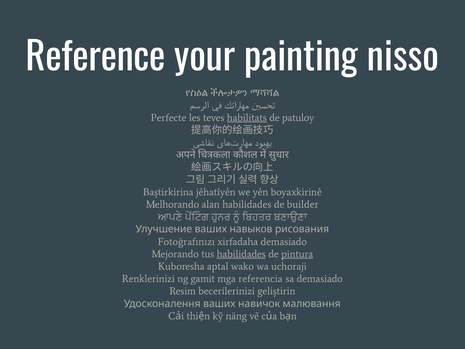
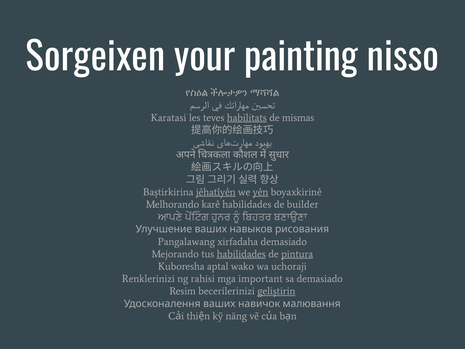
Reference: Reference -> Sorgeixen
Perfecte: Perfecte -> Karatasi
patuloy: patuloy -> mismas
jêhatîyên underline: none -> present
yên underline: none -> present
alan: alan -> karê
Fotoğrafınızı: Fotoğrafınızı -> Pangalawang
gamit: gamit -> rahisi
referencia: referencia -> important
geliştirin underline: none -> present
